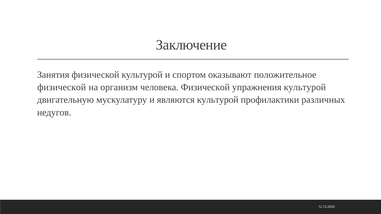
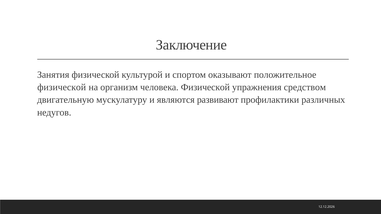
упражнения культурой: культурой -> средством
являются культурой: культурой -> развивают
